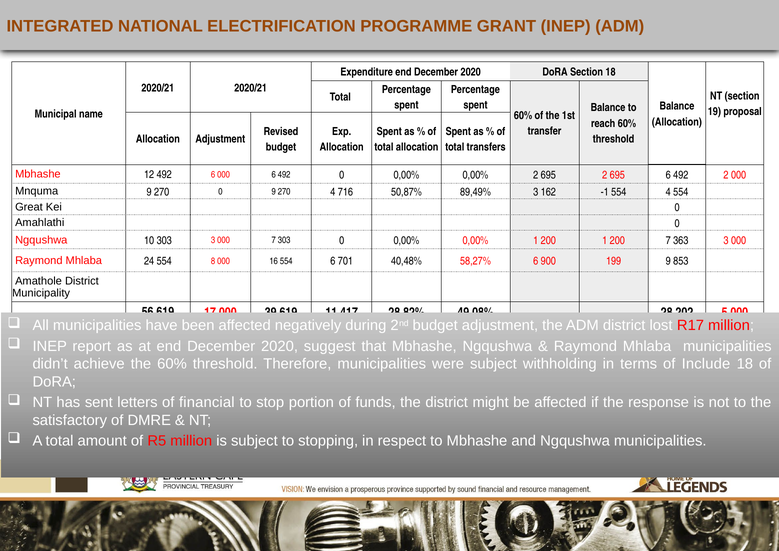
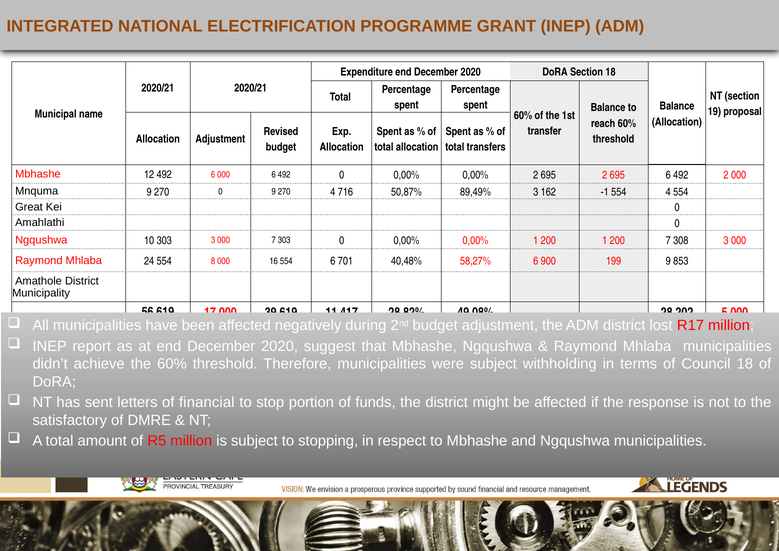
363: 363 -> 308
Include: Include -> Council
